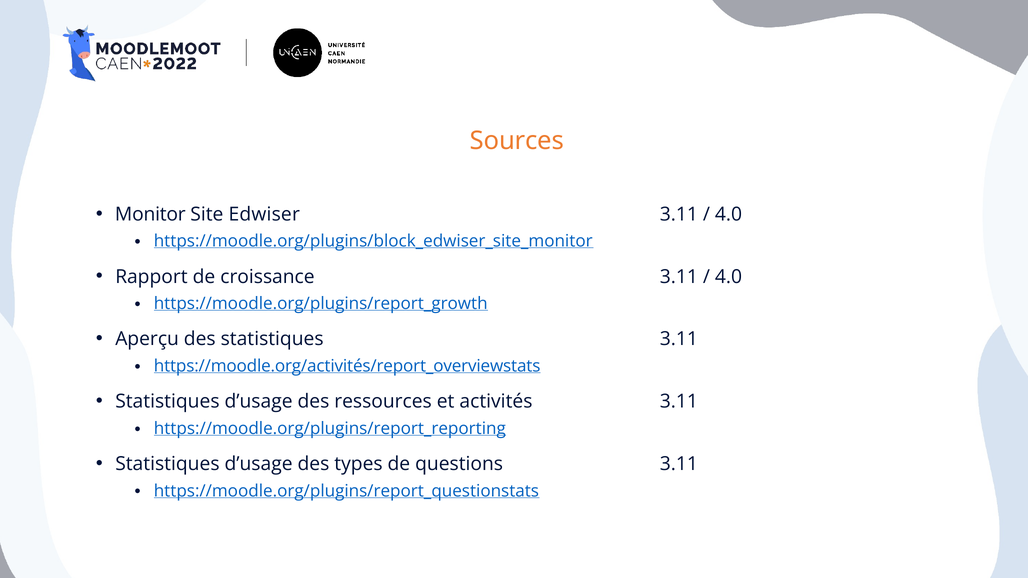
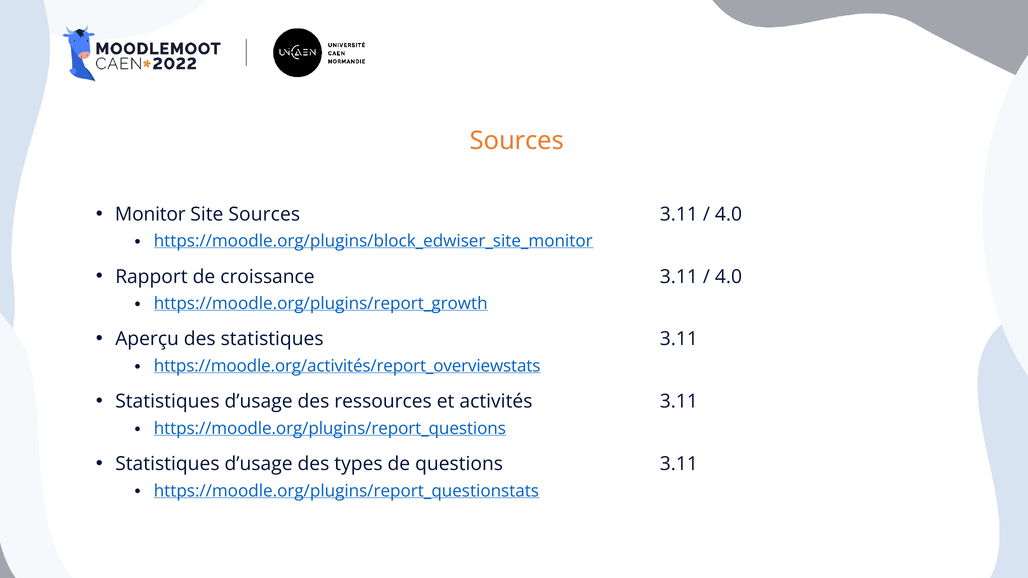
Site Edwiser: Edwiser -> Sources
https://moodle.org/plugins/report_reporting: https://moodle.org/plugins/report_reporting -> https://moodle.org/plugins/report_questions
